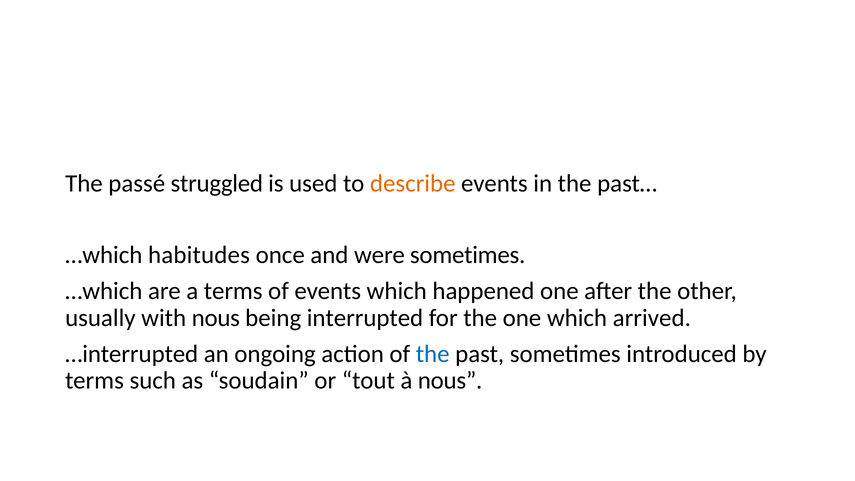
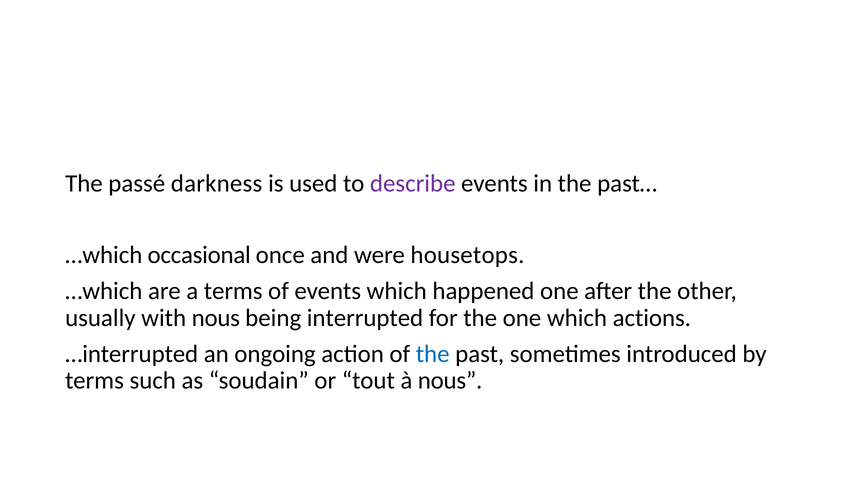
struggled: struggled -> darkness
describe colour: orange -> purple
habitudes: habitudes -> occasional
were sometimes: sometimes -> housetops
arrived: arrived -> actions
